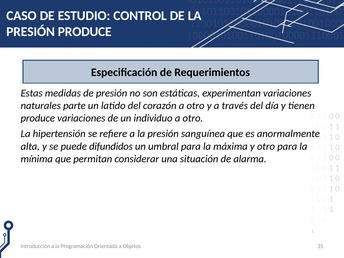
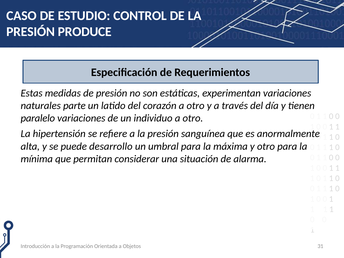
produce at (38, 118): produce -> paralelo
difundidos: difundidos -> desarrollo
